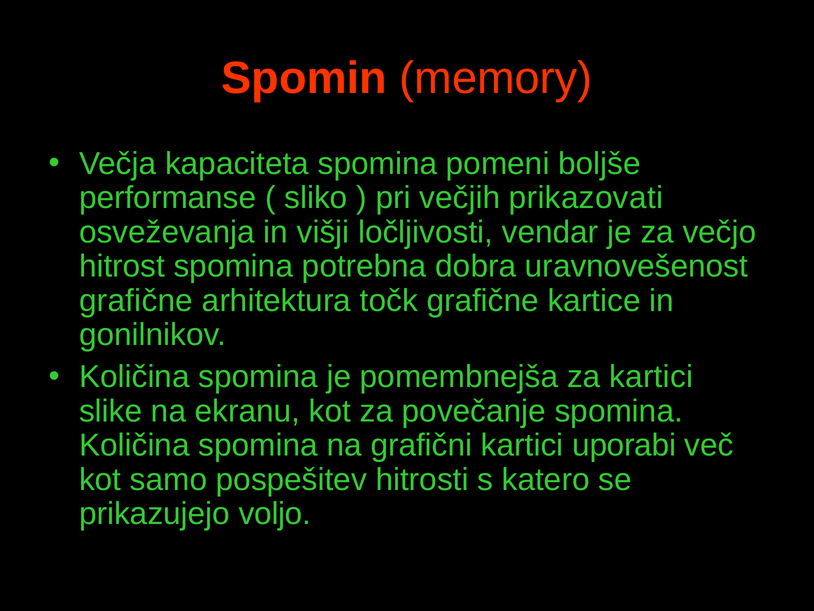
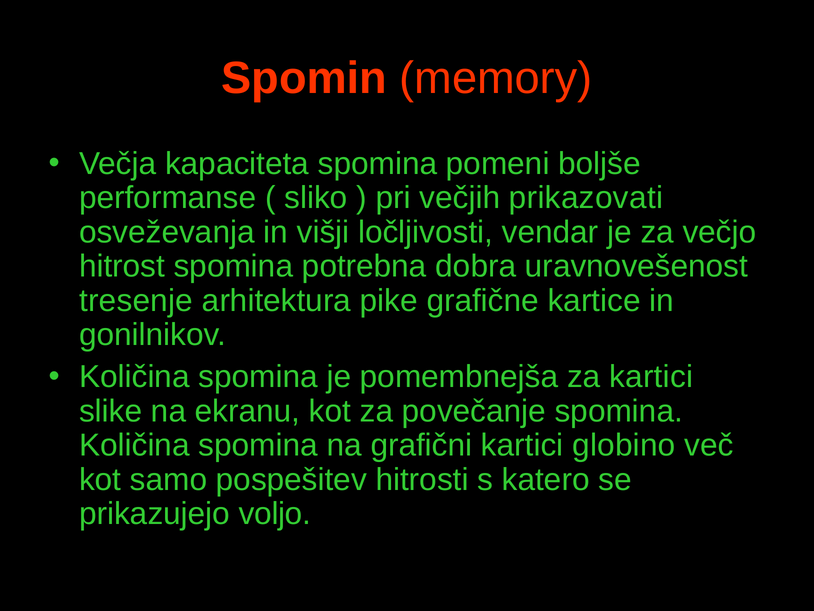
grafične at (136, 300): grafične -> tresenje
točk: točk -> pike
uporabi: uporabi -> globino
